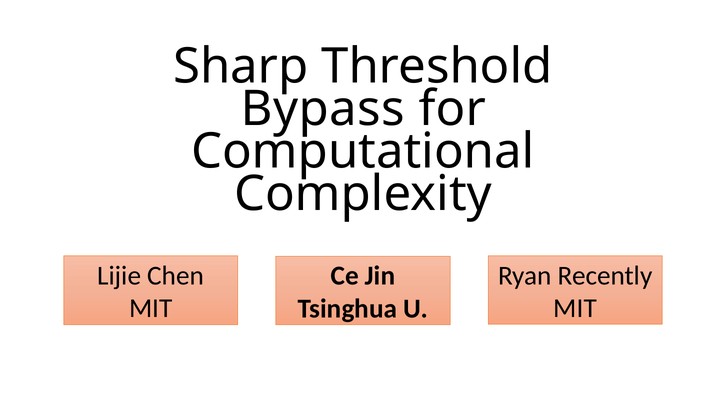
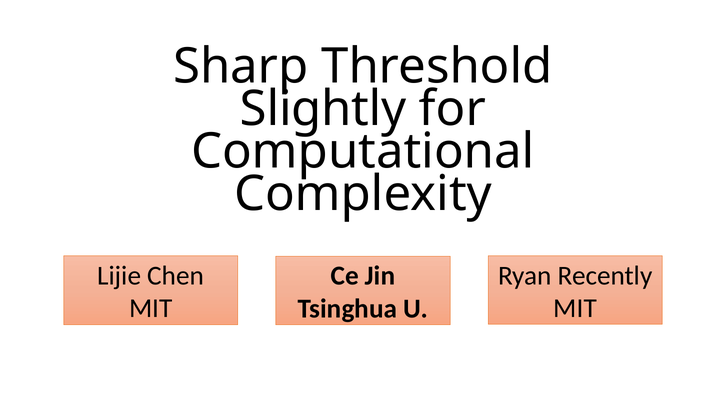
Bypass: Bypass -> Slightly
